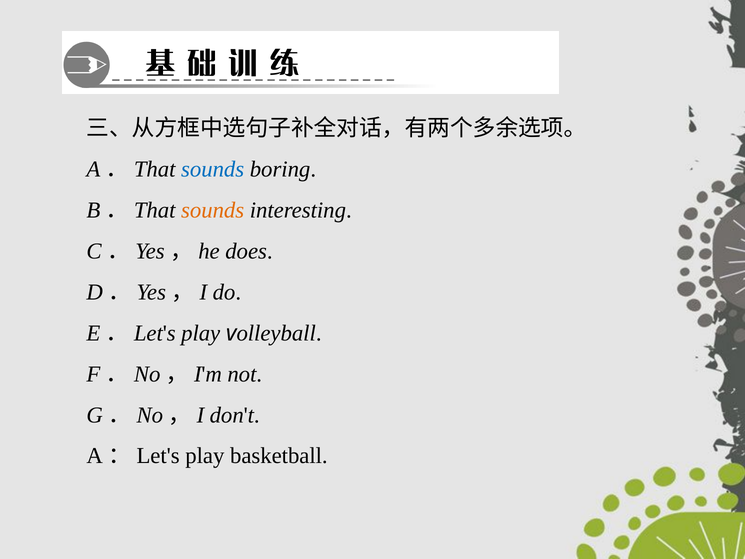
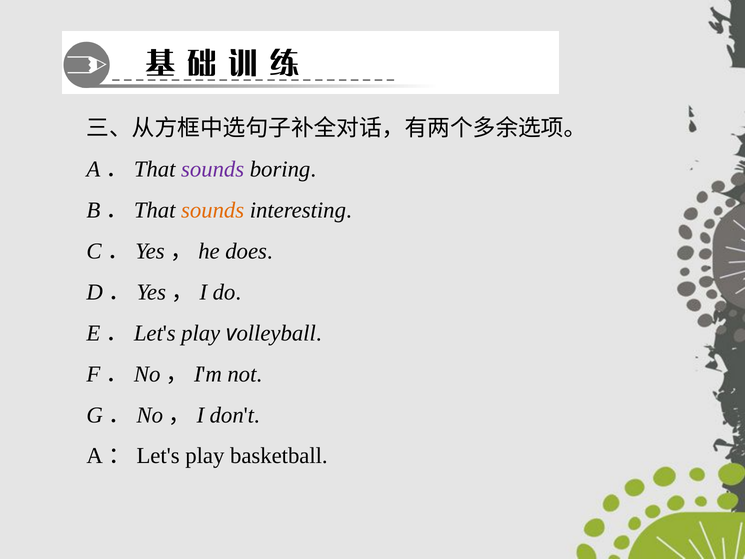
sounds at (213, 169) colour: blue -> purple
